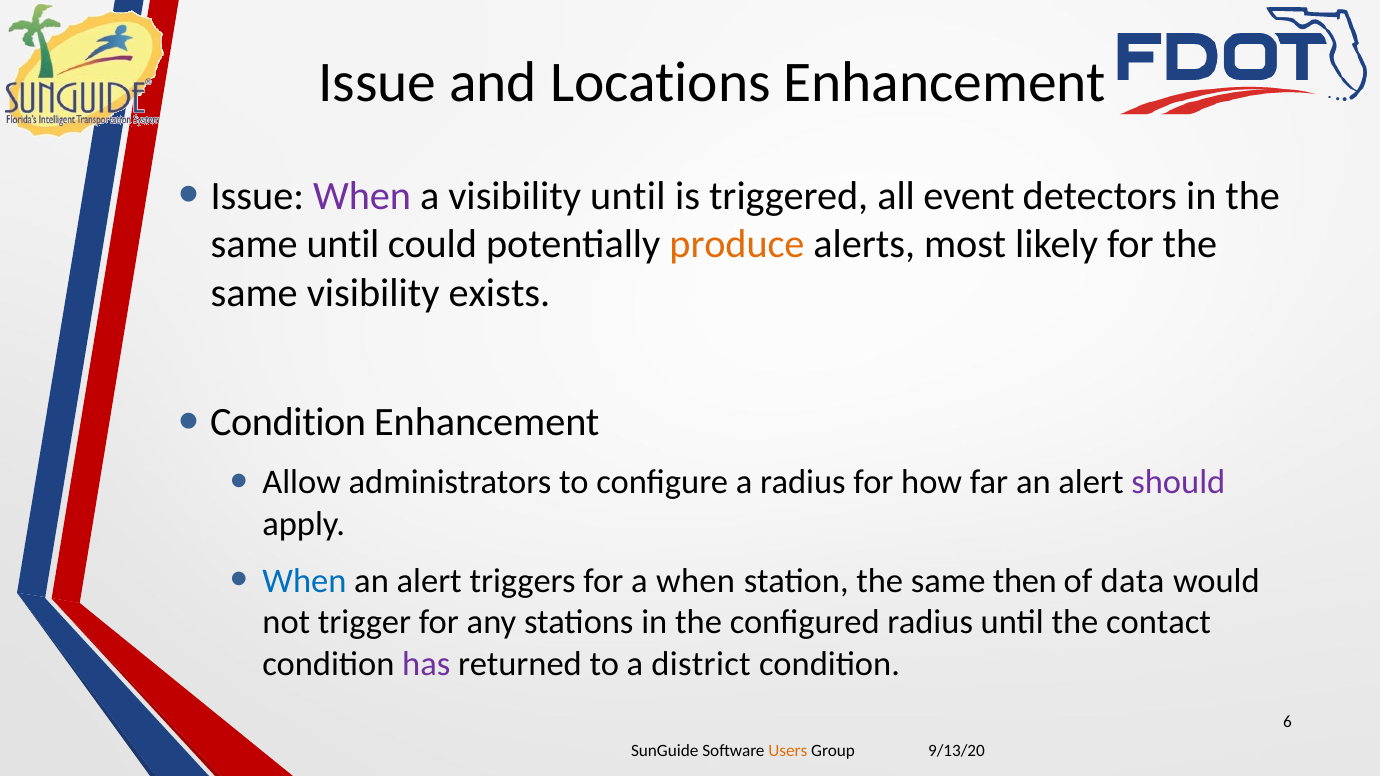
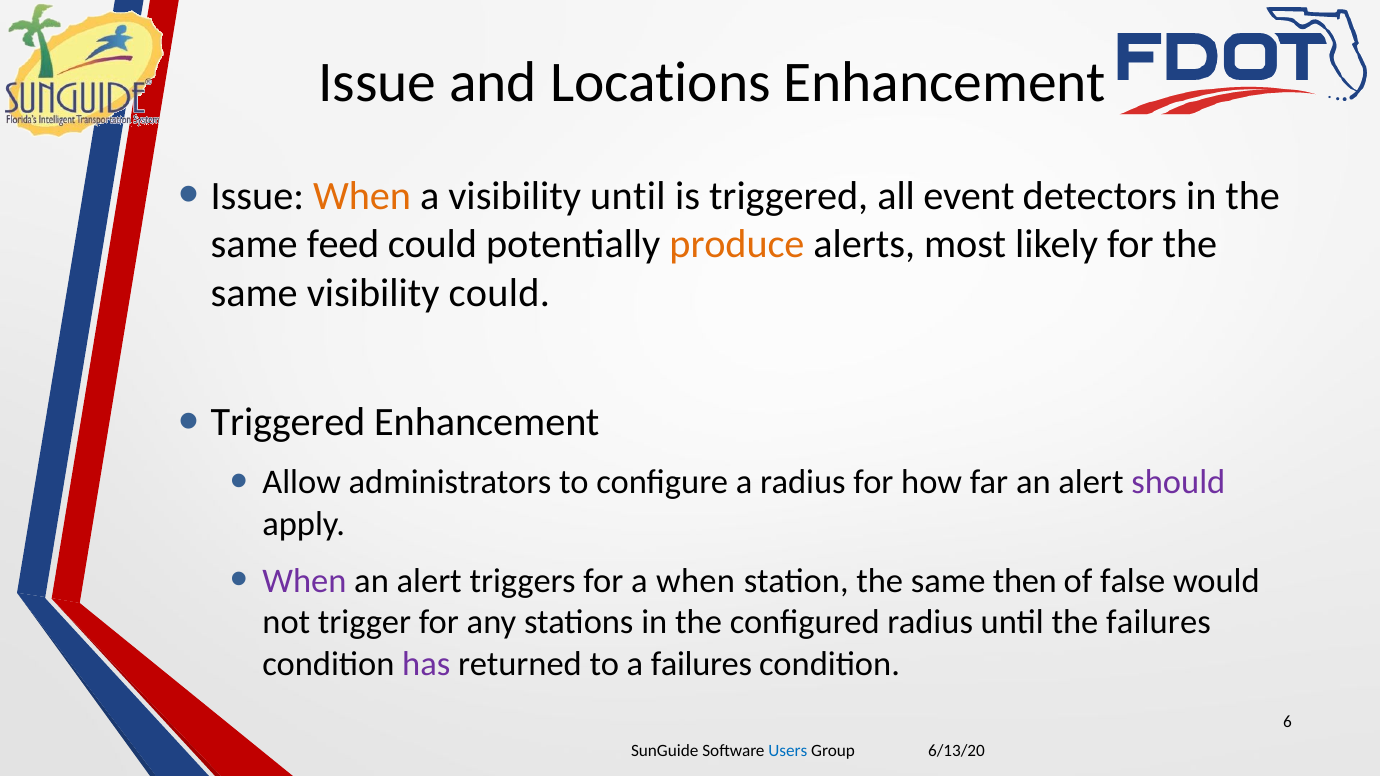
When at (362, 197) colour: purple -> orange
same until: until -> feed
visibility exists: exists -> could
Condition at (288, 423): Condition -> Triggered
When at (304, 581) colour: blue -> purple
data: data -> false
the contact: contact -> failures
a district: district -> failures
Users colour: orange -> blue
9/13/20: 9/13/20 -> 6/13/20
